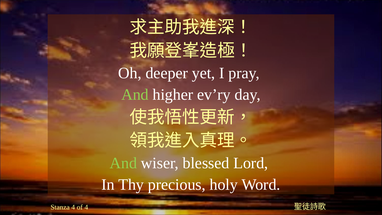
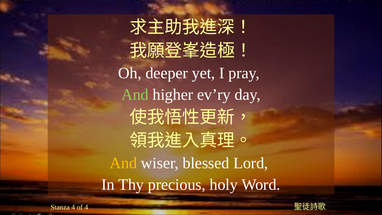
And at (123, 163) colour: light green -> yellow
